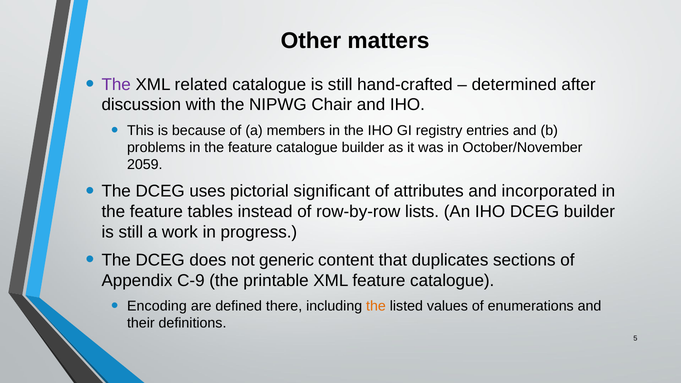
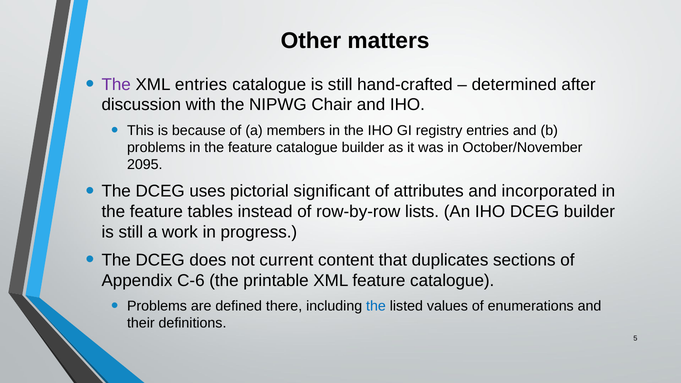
XML related: related -> entries
2059: 2059 -> 2095
generic: generic -> current
C-9: C-9 -> C-6
Encoding at (157, 306): Encoding -> Problems
the at (376, 306) colour: orange -> blue
